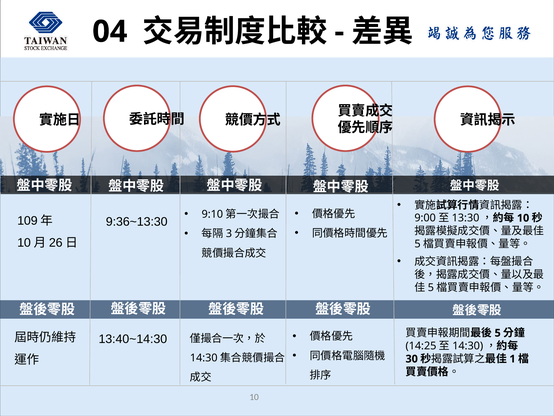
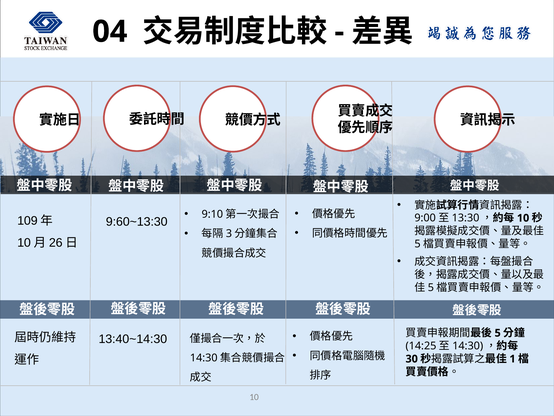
9:36~13:30: 9:36~13:30 -> 9:60~13:30
